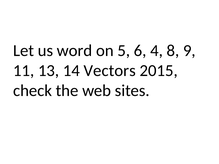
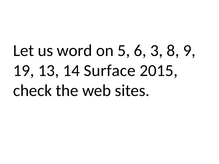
4: 4 -> 3
11: 11 -> 19
Vectors: Vectors -> Surface
